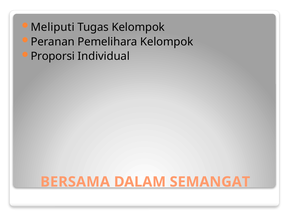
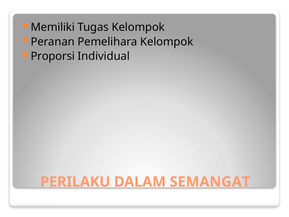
Meliputi: Meliputi -> Memiliki
BERSAMA: BERSAMA -> PERILAKU
